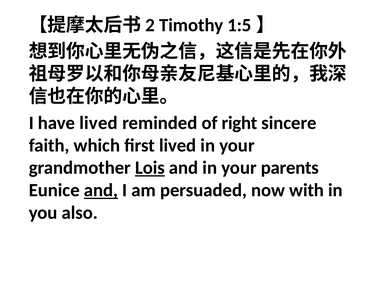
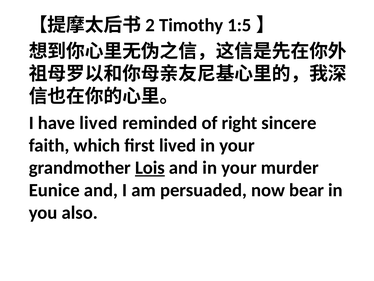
parents: parents -> murder
and at (101, 190) underline: present -> none
with: with -> bear
